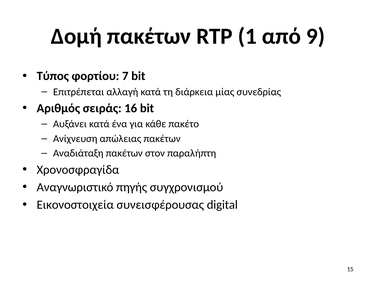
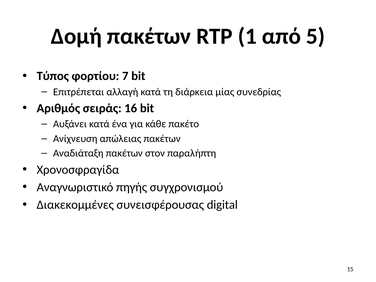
9: 9 -> 5
Εικονοστοιχεία: Εικονοστοιχεία -> Διακεκομμένες
